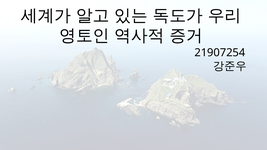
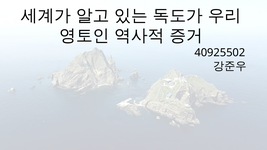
21907254: 21907254 -> 40925502
